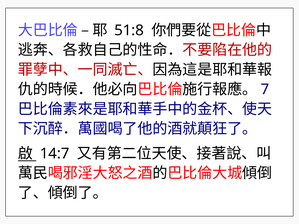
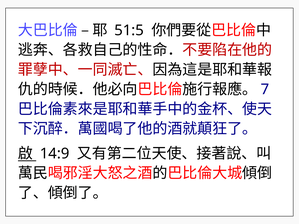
51:8: 51:8 -> 51:5
14:7: 14:7 -> 14:9
